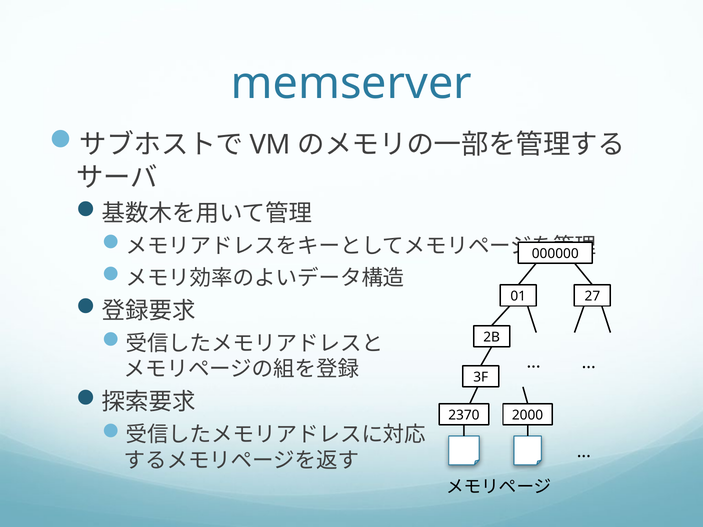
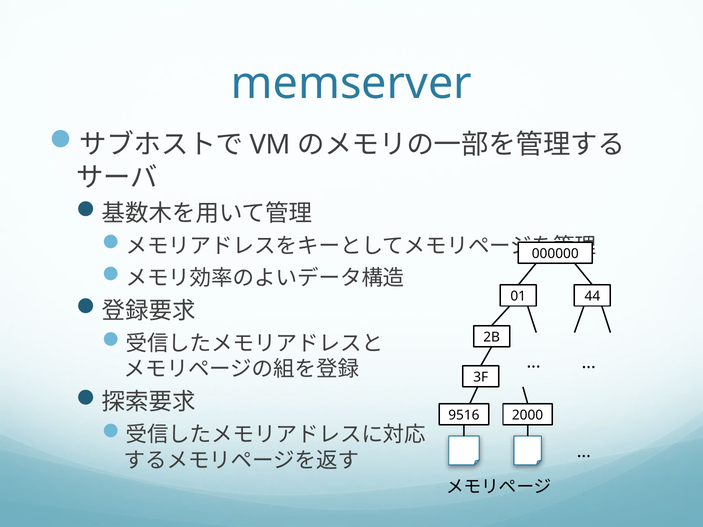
27: 27 -> 44
2370: 2370 -> 9516
